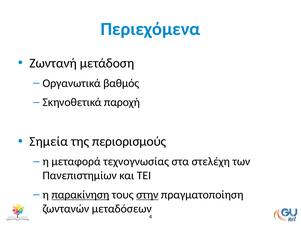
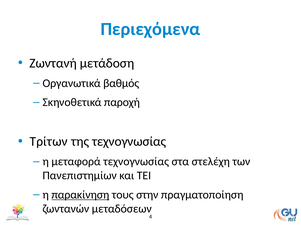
Σημεία: Σημεία -> Τρίτων
της περιορισμούς: περιορισμούς -> τεχνογνωσίας
στην underline: present -> none
